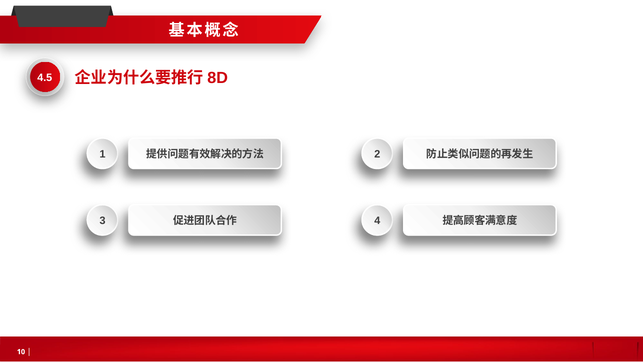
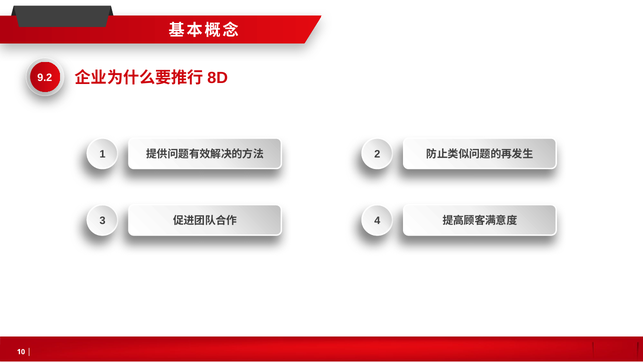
4.5: 4.5 -> 9.2
